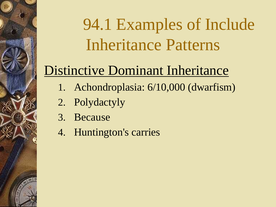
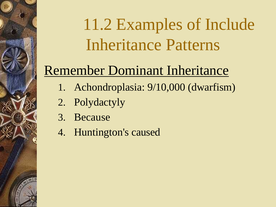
94.1: 94.1 -> 11.2
Distinctive: Distinctive -> Remember
6/10,000: 6/10,000 -> 9/10,000
carries: carries -> caused
